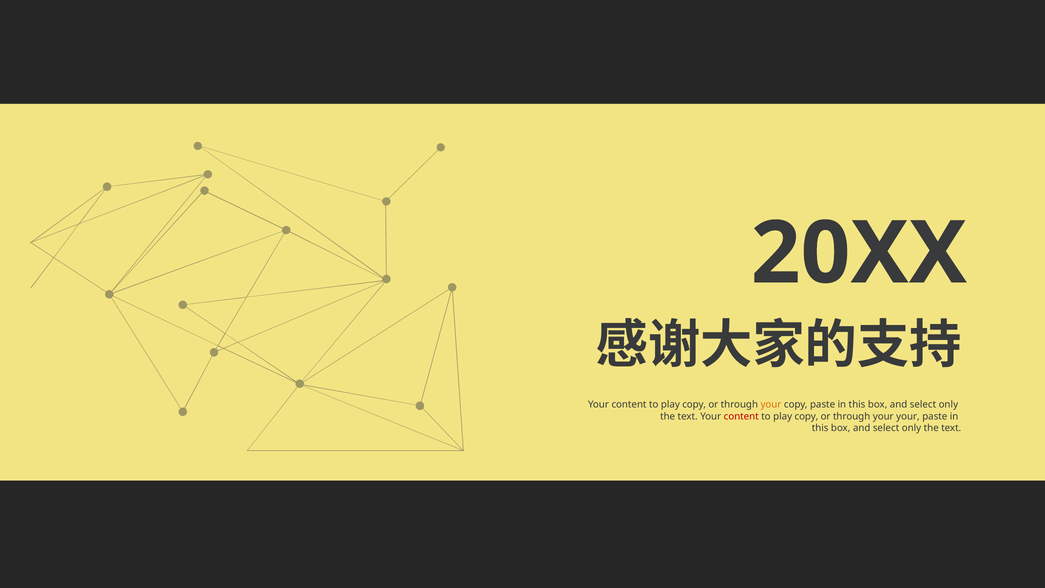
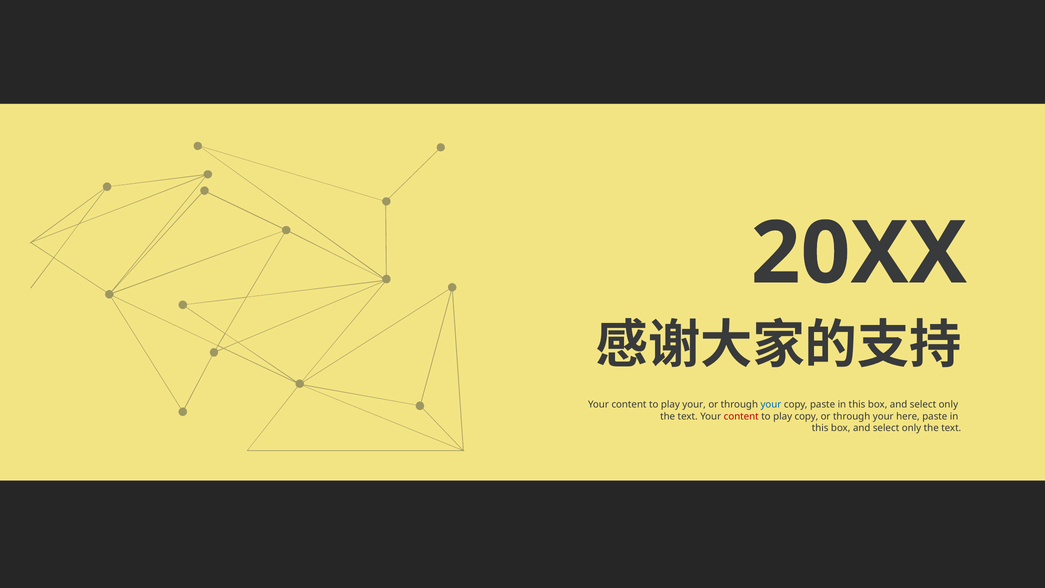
copy at (694, 405): copy -> your
your at (771, 405) colour: orange -> blue
your your: your -> here
